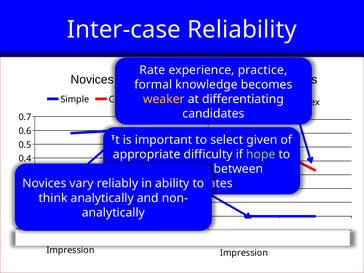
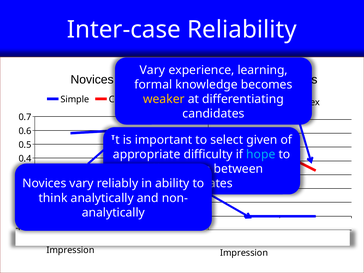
Rate at (152, 70): Rate -> Vary
practice: practice -> learning
hope colour: light green -> light blue
